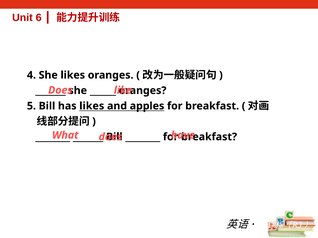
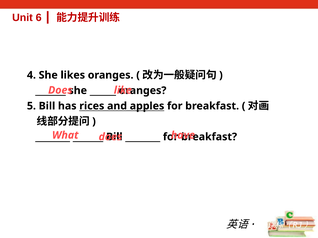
has likes: likes -> rices
